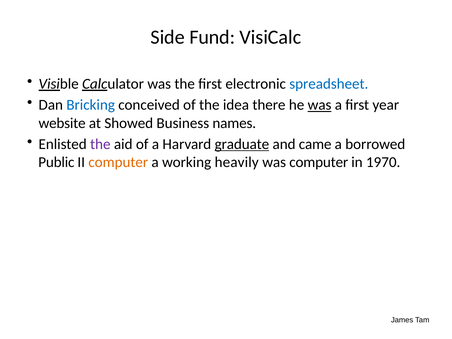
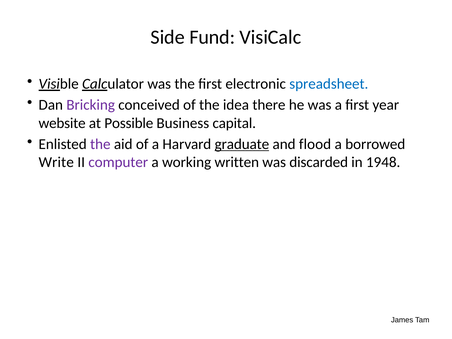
Bricking colour: blue -> purple
was at (320, 105) underline: present -> none
Showed: Showed -> Possible
names: names -> capital
came: came -> flood
Public: Public -> Write
computer at (118, 162) colour: orange -> purple
heavily: heavily -> written
was computer: computer -> discarded
1970: 1970 -> 1948
